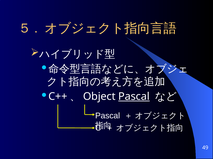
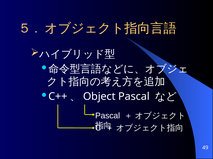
Pascal at (134, 97) underline: present -> none
